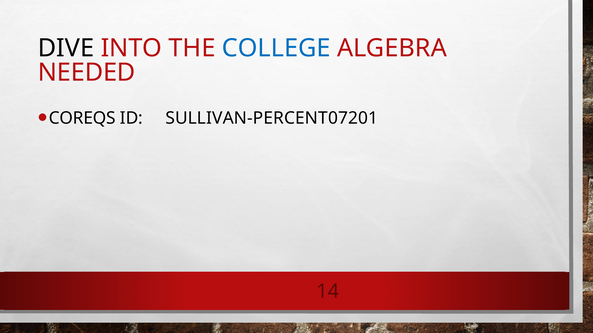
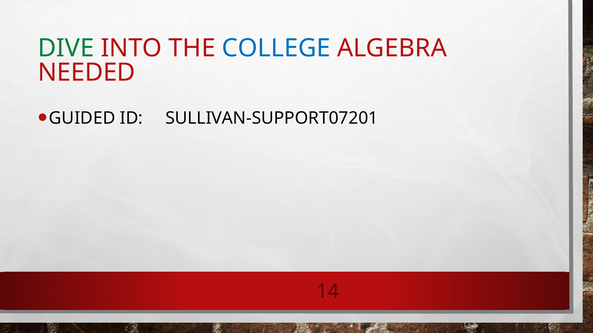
DIVE colour: black -> green
COREQS: COREQS -> GUIDED
SULLIVAN-PERCENT07201: SULLIVAN-PERCENT07201 -> SULLIVAN-SUPPORT07201
